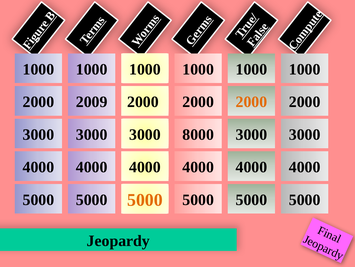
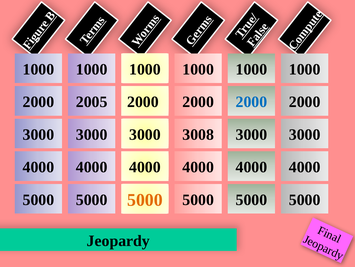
2009: 2009 -> 2005
2000 at (251, 102) colour: orange -> blue
8000: 8000 -> 3008
